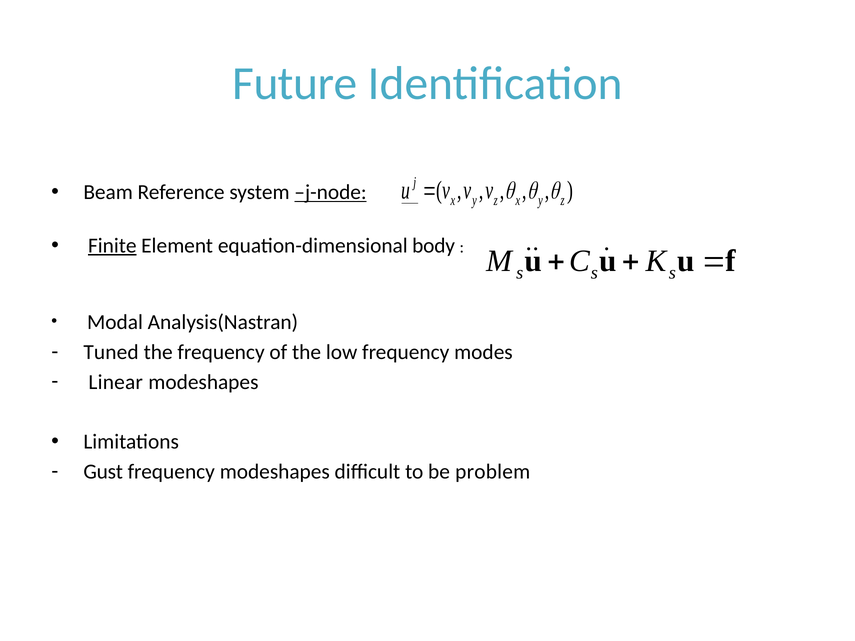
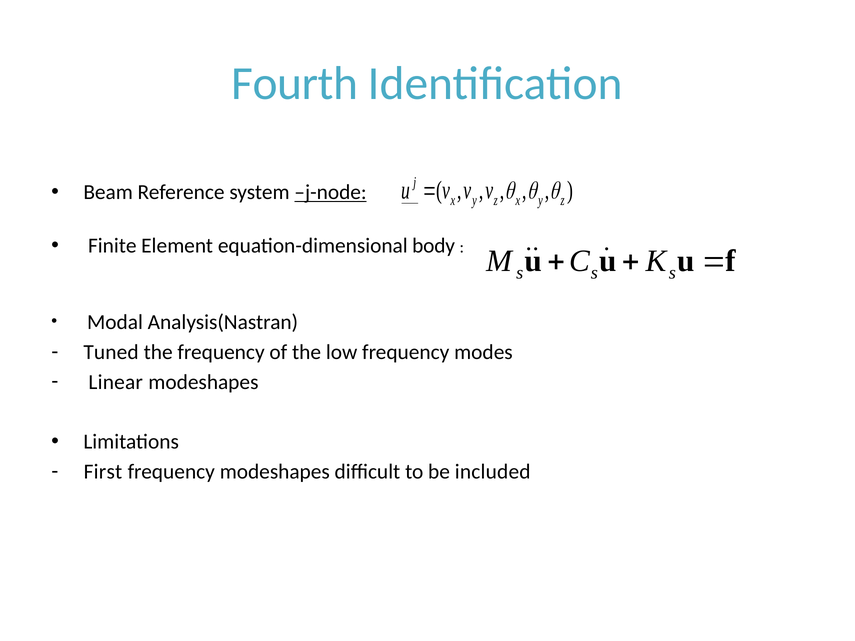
Future: Future -> Fourth
Finite underline: present -> none
Gust: Gust -> First
problem: problem -> included
